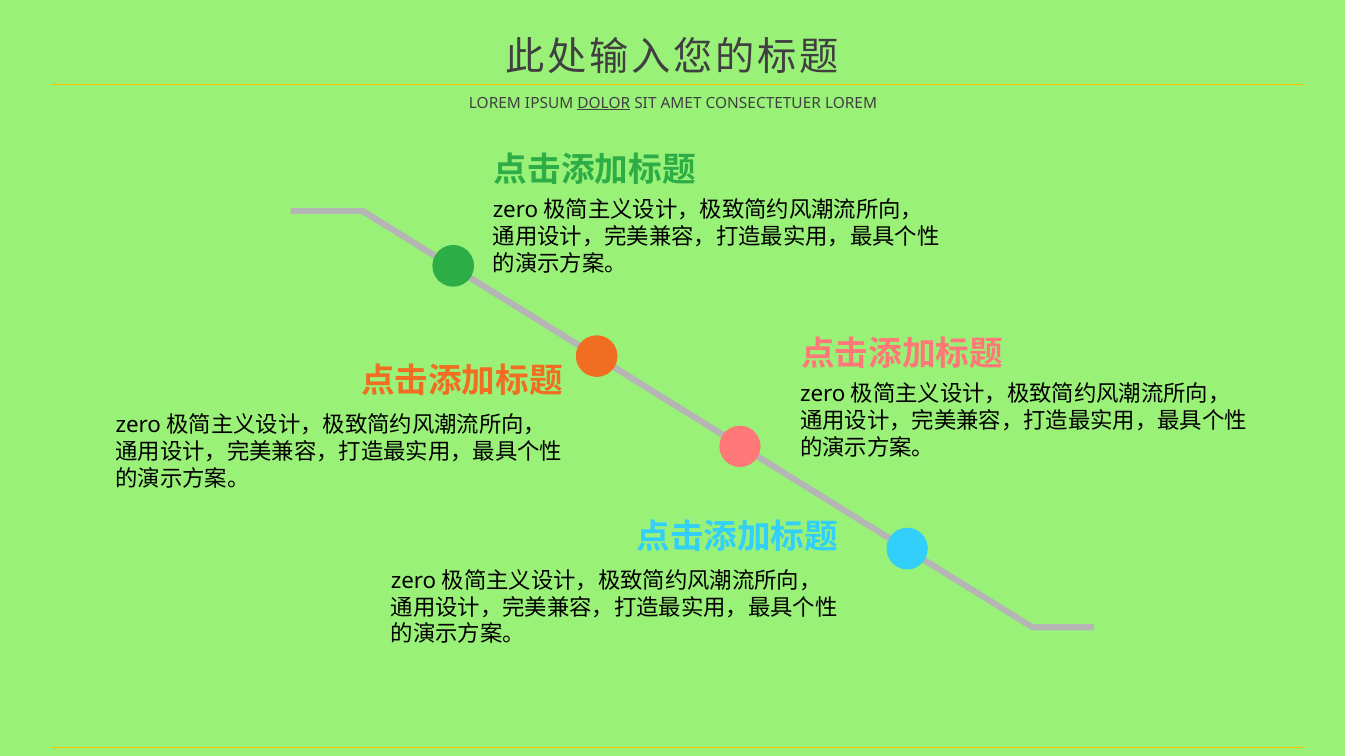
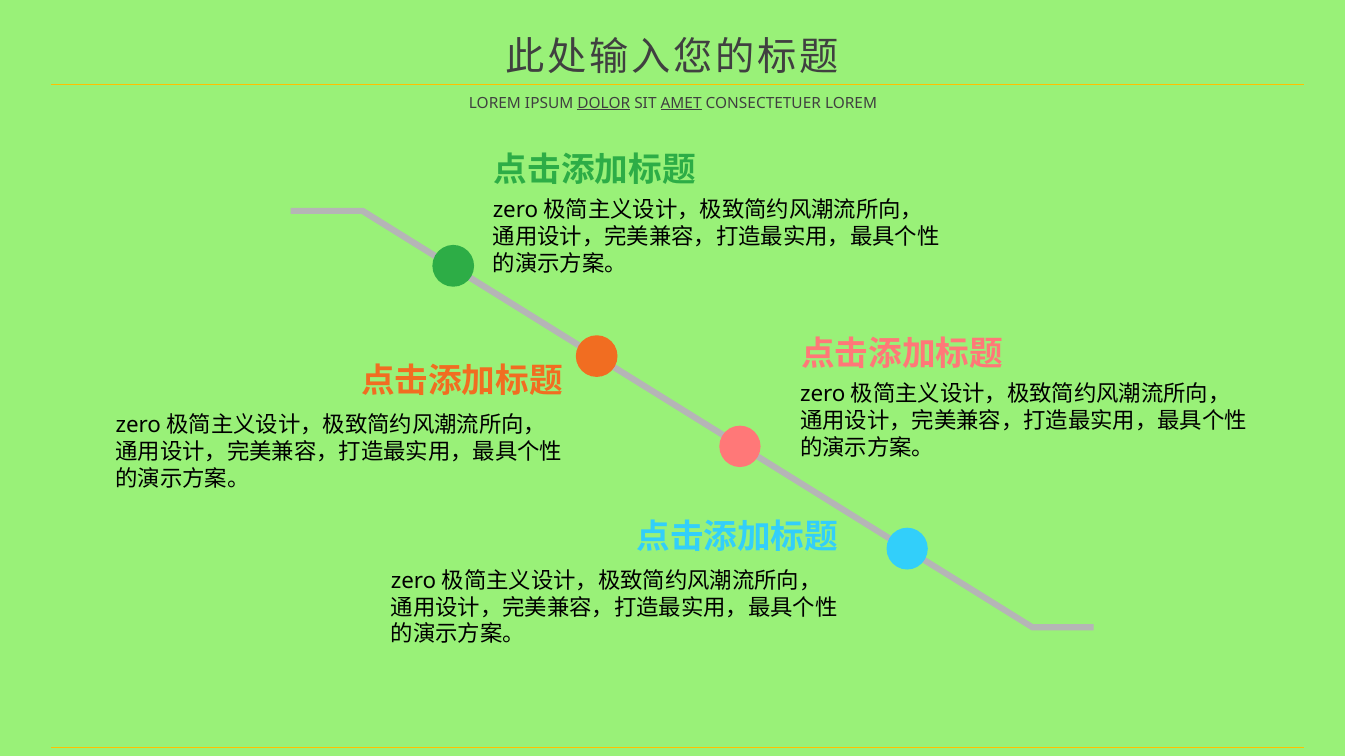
AMET underline: none -> present
